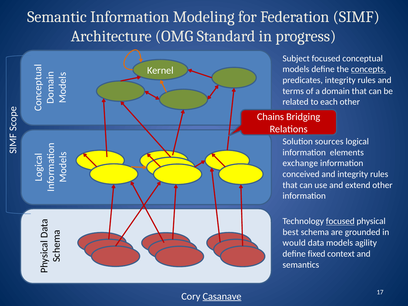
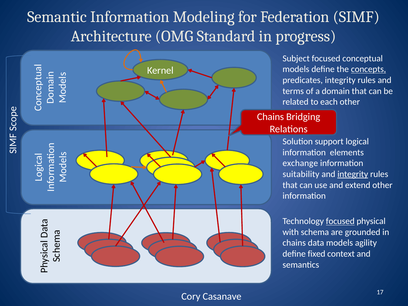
sources: sources -> support
conceived: conceived -> suitability
integrity at (353, 174) underline: none -> present
best: best -> with
would at (294, 243): would -> chains
Casanave underline: present -> none
